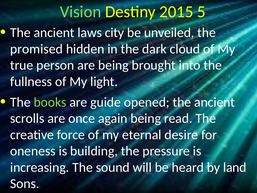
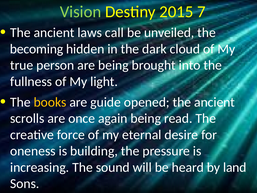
5: 5 -> 7
city: city -> call
promised: promised -> becoming
books colour: light green -> yellow
